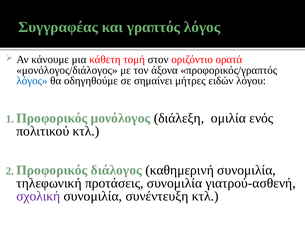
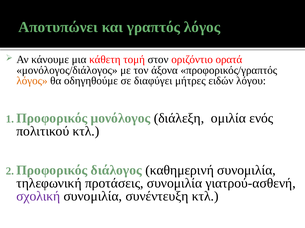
Συγγραφέας: Συγγραφέας -> Αποτυπώνει
λόγος at (32, 81) colour: blue -> orange
σημαίνει: σημαίνει -> διαφύγει
